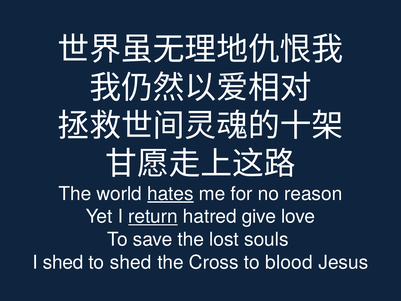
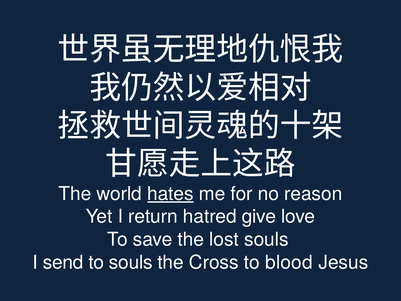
return underline: present -> none
I shed: shed -> send
to shed: shed -> souls
